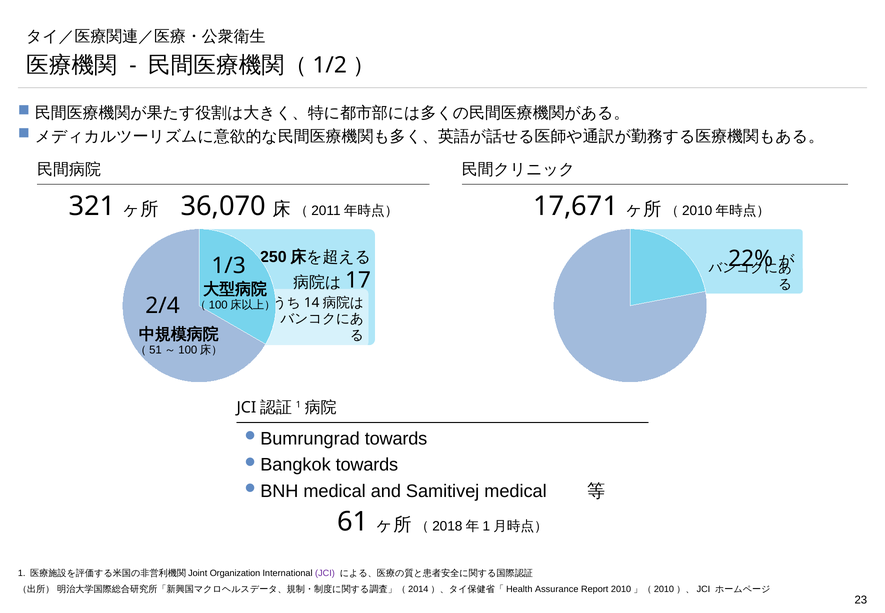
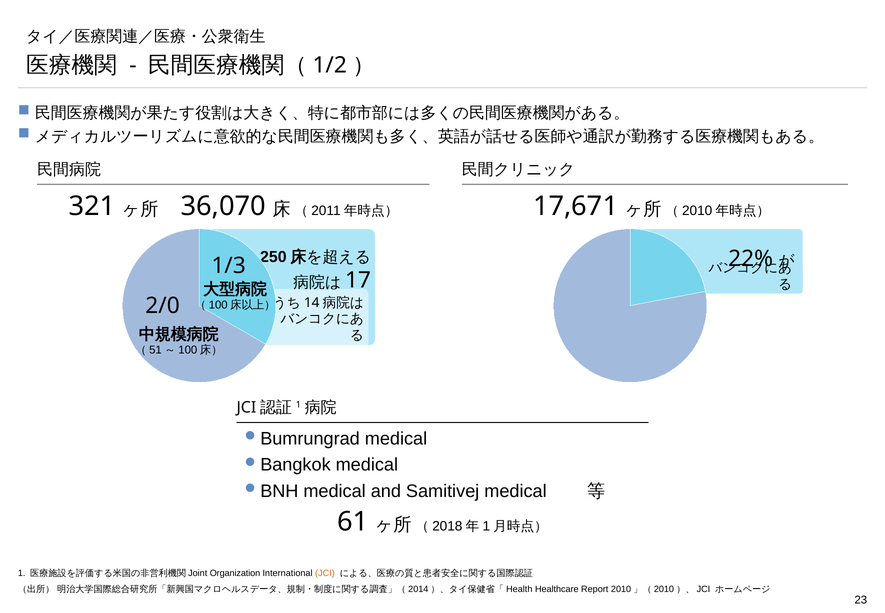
2/4: 2/4 -> 2/0
towards at (396, 438): towards -> medical
towards at (367, 465): towards -> medical
JCI colour: purple -> orange
Assurance: Assurance -> Healthcare
